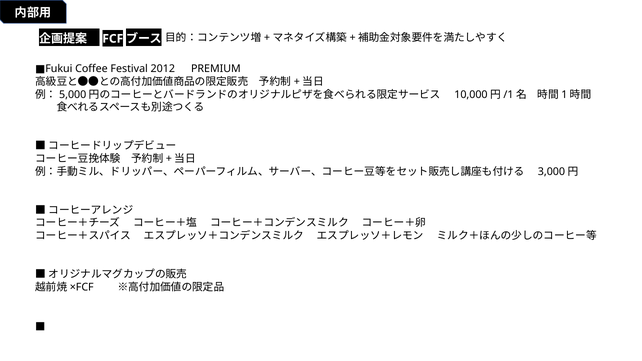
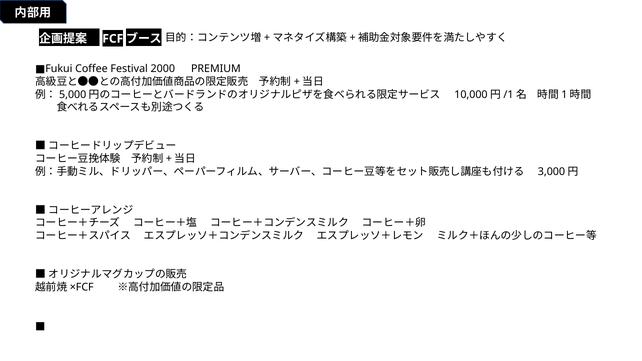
2012: 2012 -> 2000
